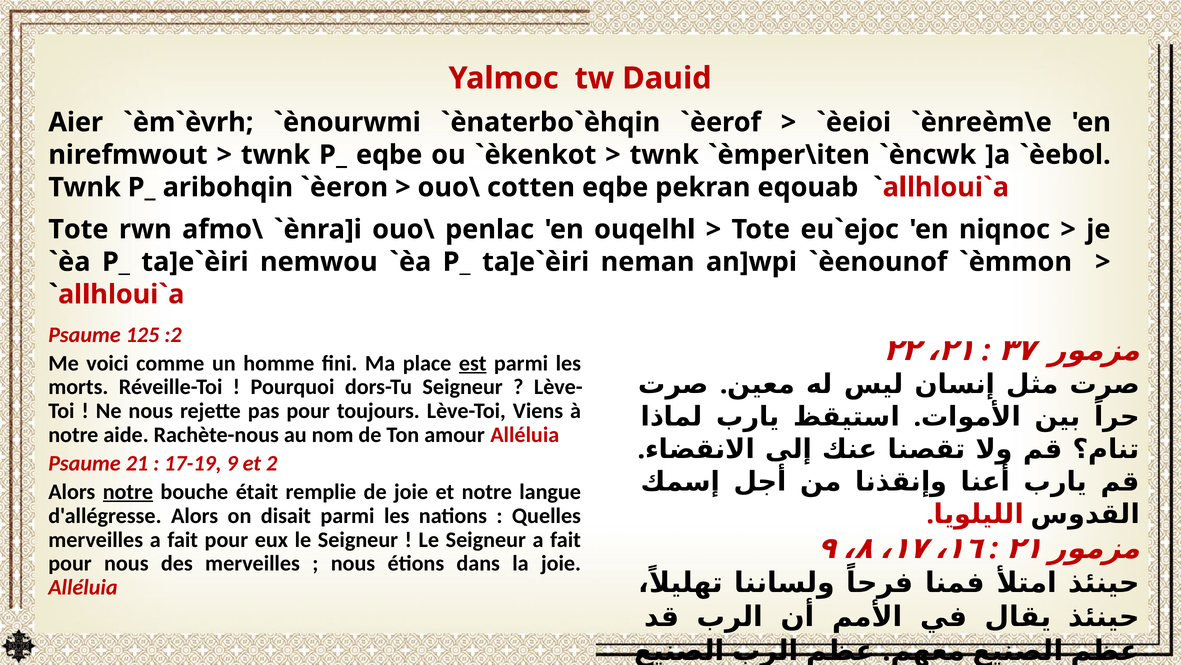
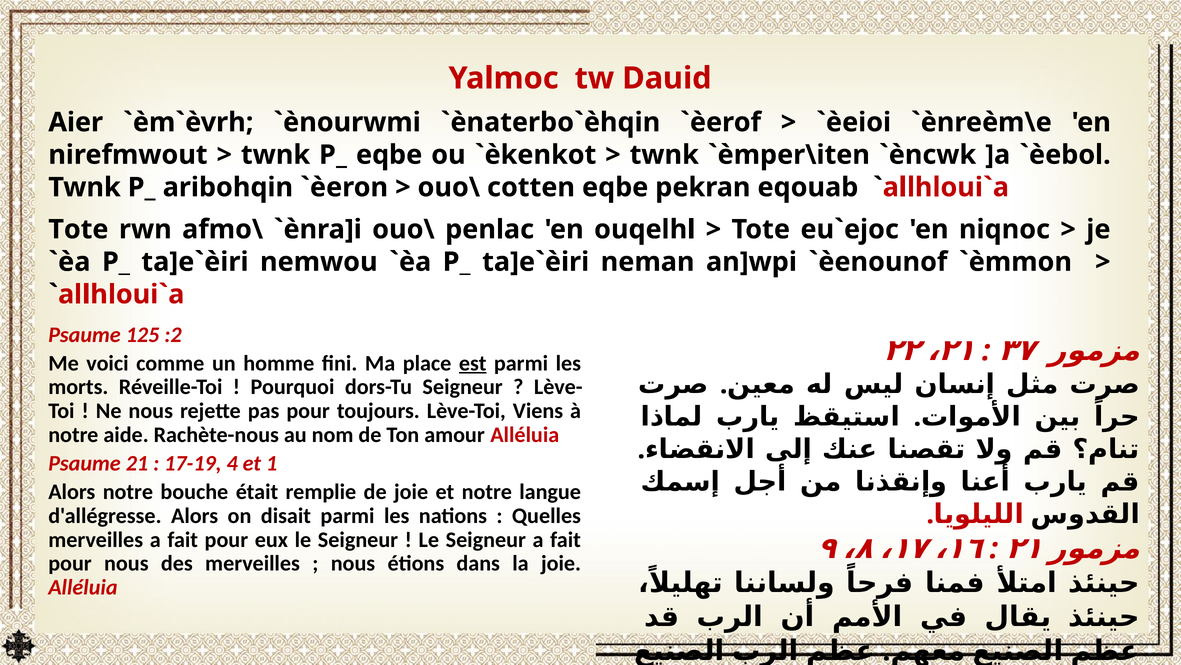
9: 9 -> 4
2: 2 -> 1
notre at (128, 491) underline: present -> none
